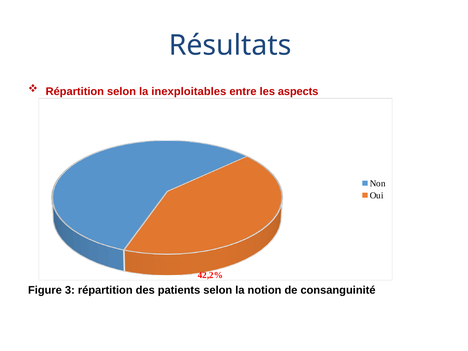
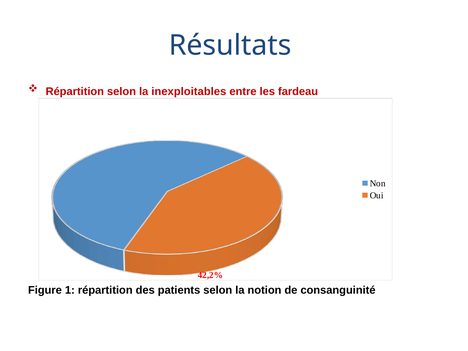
aspects: aspects -> fardeau
3: 3 -> 1
